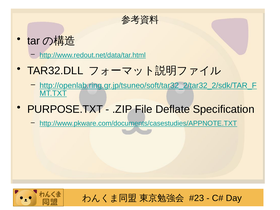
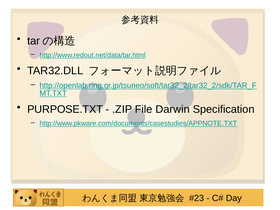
Deflate: Deflate -> Darwin
